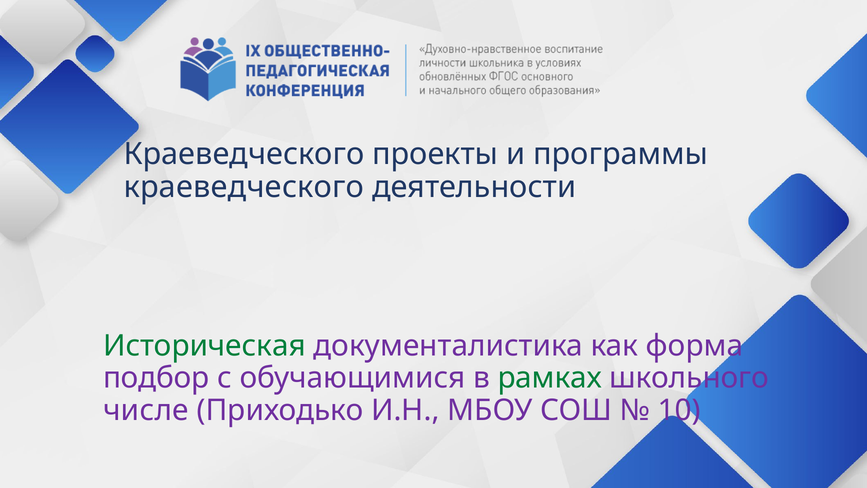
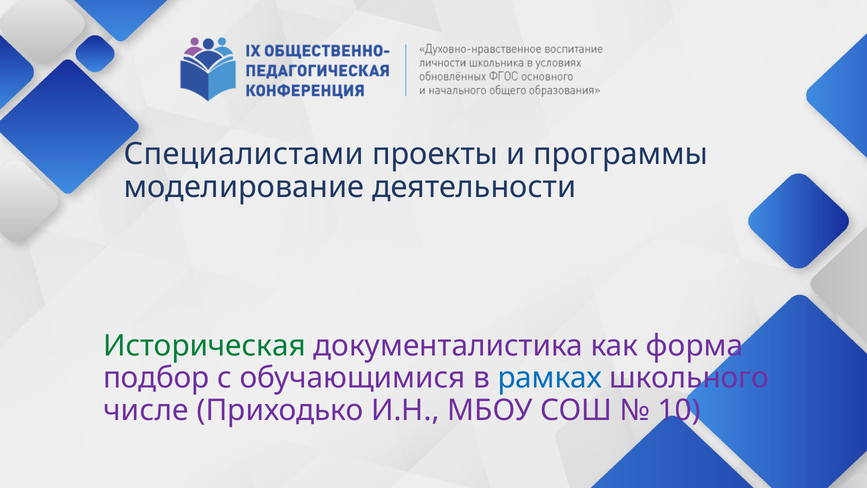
Краеведческого at (244, 154): Краеведческого -> Специалистами
краеведческого at (244, 187): краеведческого -> моделирование
рамках colour: green -> blue
